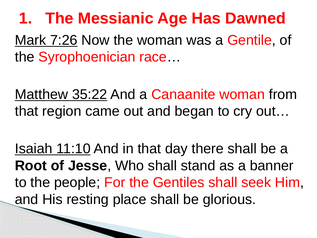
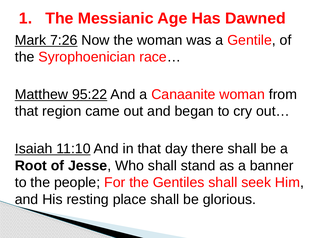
35:22: 35:22 -> 95:22
